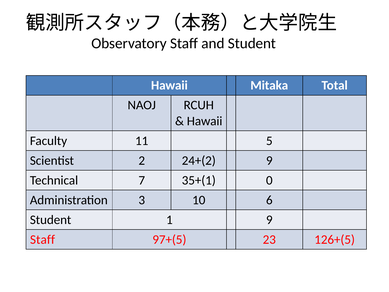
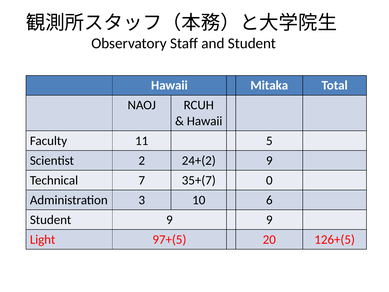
35+(1: 35+(1 -> 35+(7
Student 1: 1 -> 9
Staff at (43, 239): Staff -> Light
23: 23 -> 20
